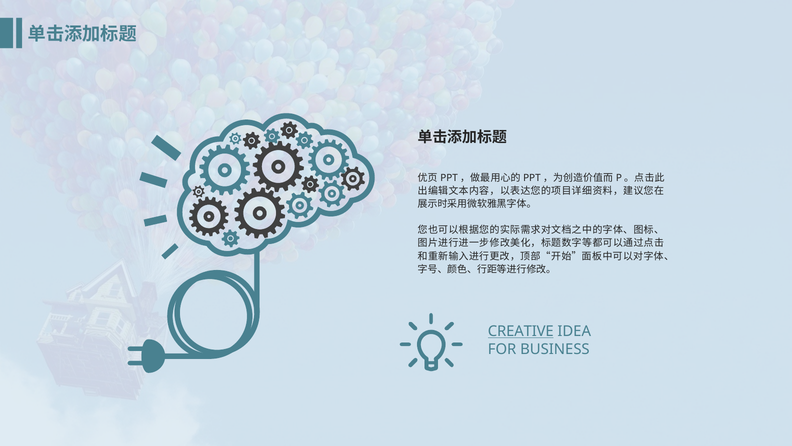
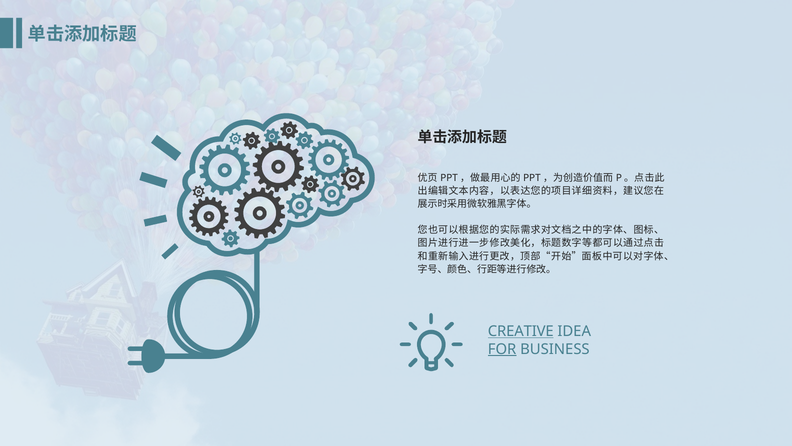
FOR underline: none -> present
